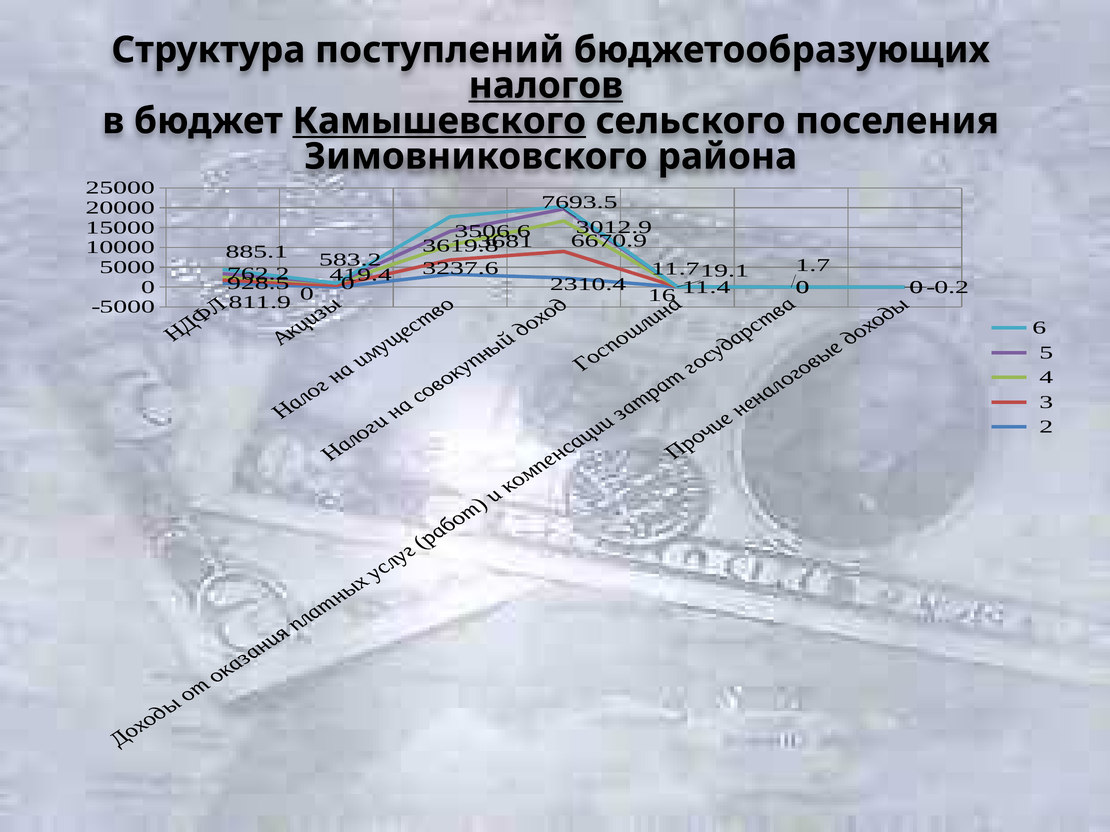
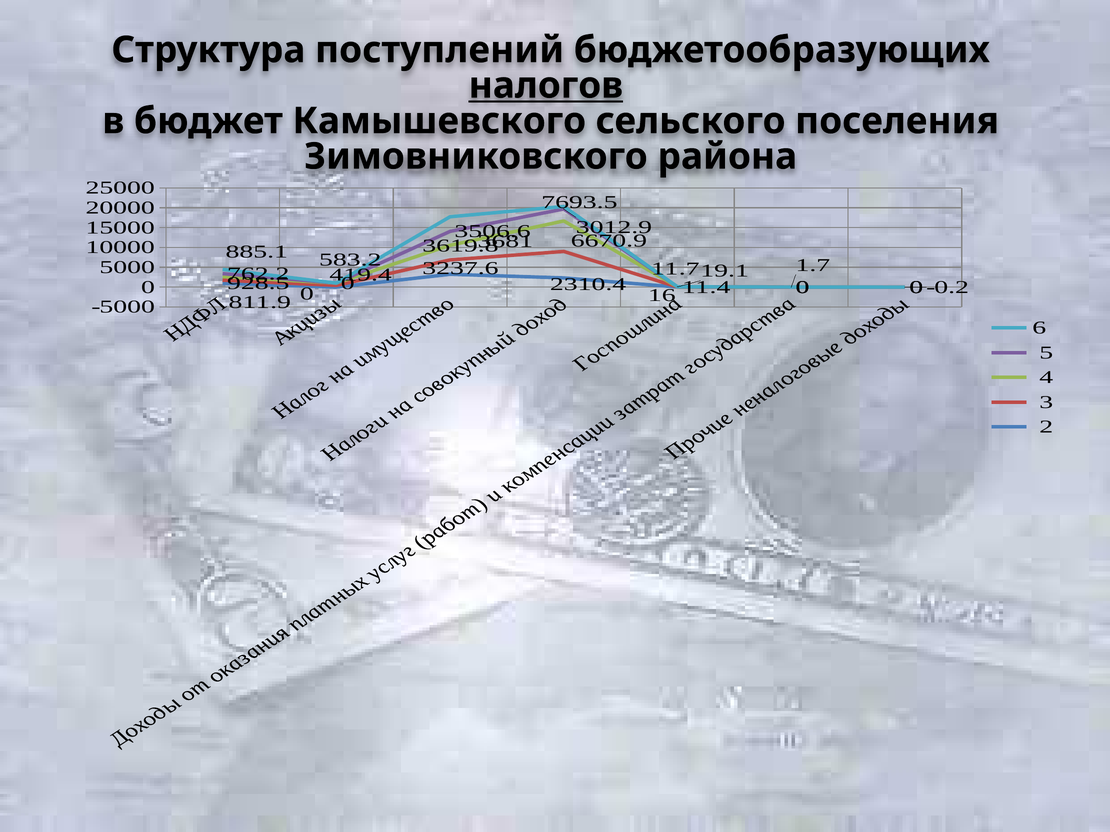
Камышевского underline: present -> none
